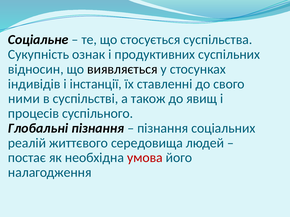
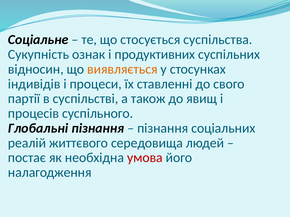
виявляється colour: black -> orange
інстанції: інстанції -> процеси
ними: ними -> партії
